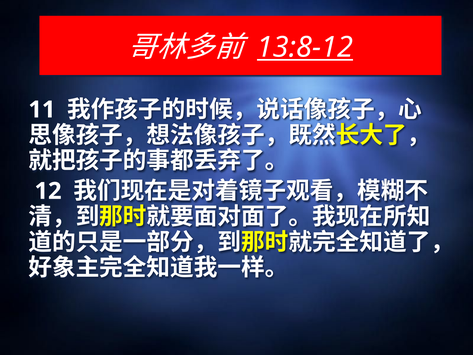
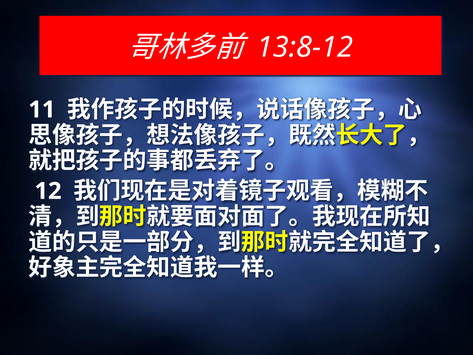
13:8-12 underline: present -> none
